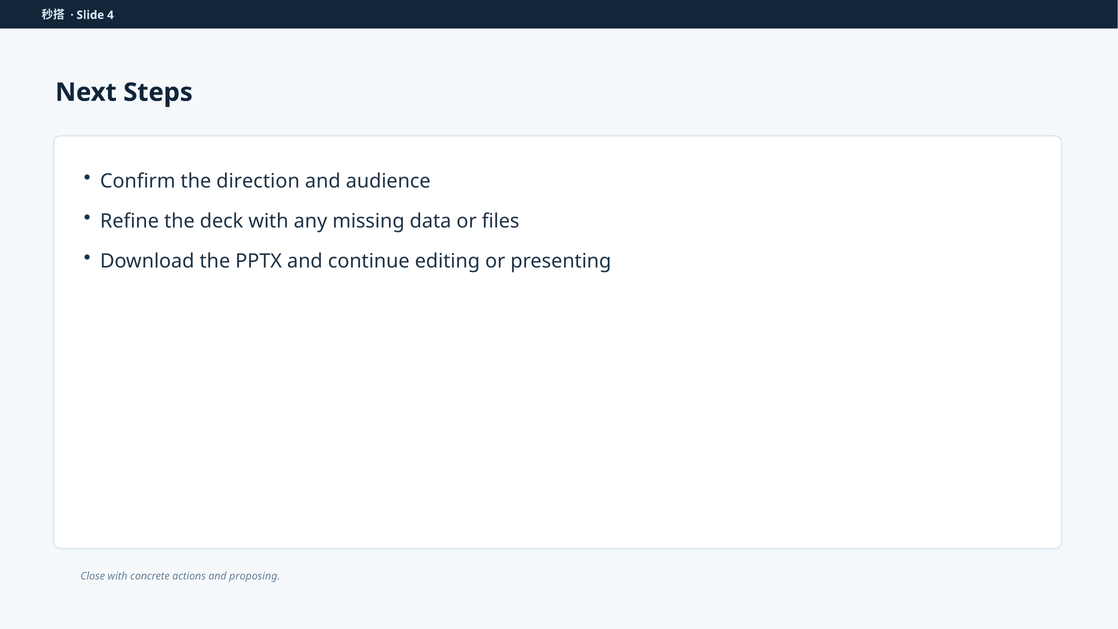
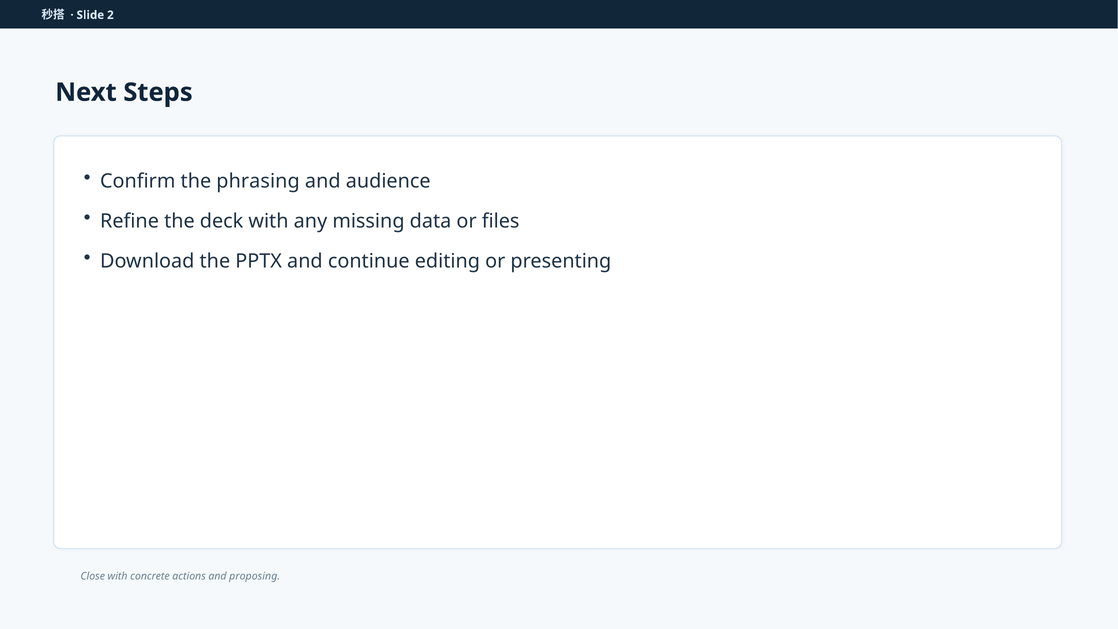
4: 4 -> 2
direction: direction -> phrasing
